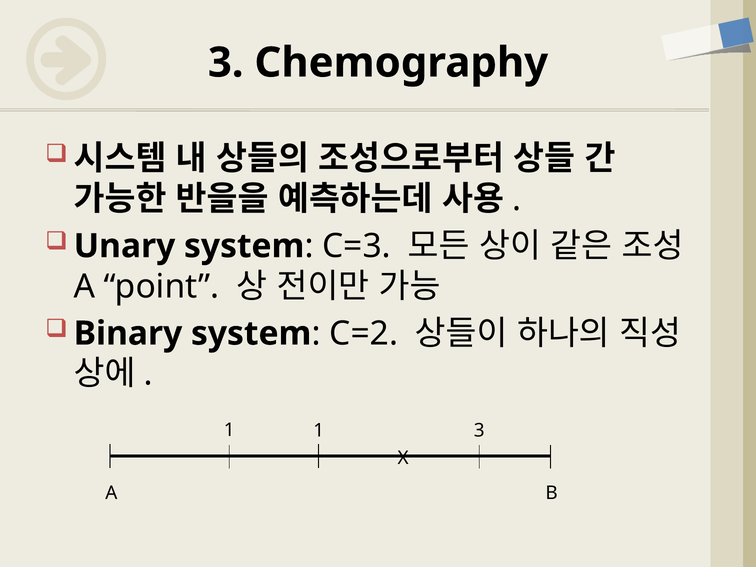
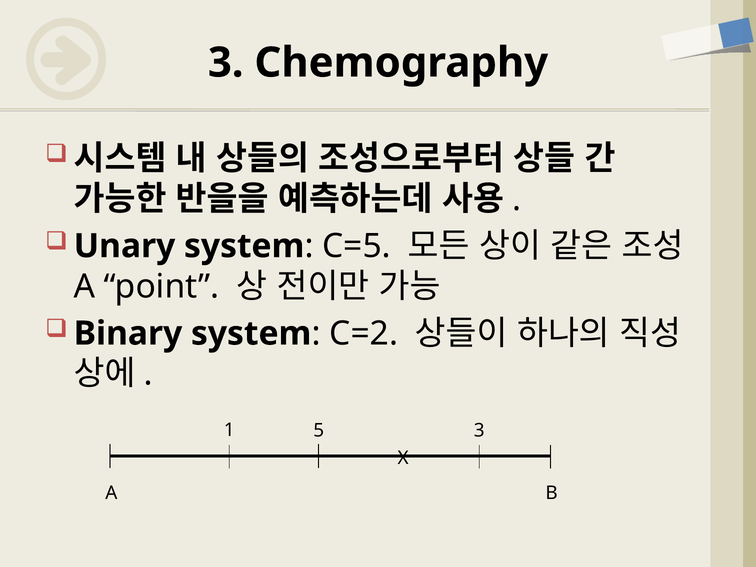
C=3: C=3 -> C=5
1 1: 1 -> 5
